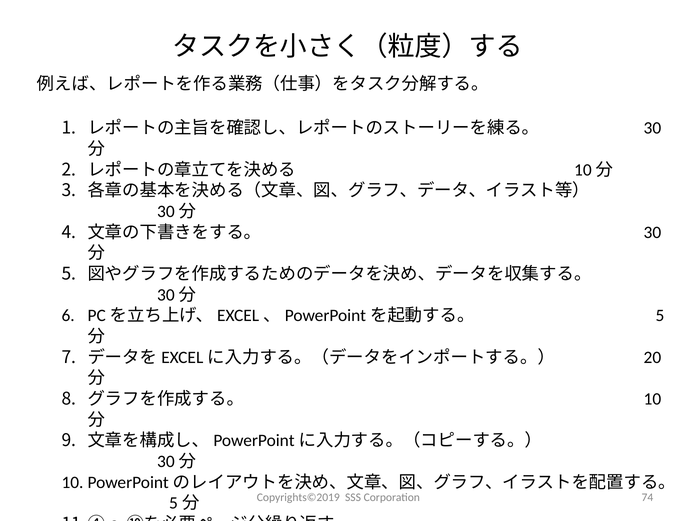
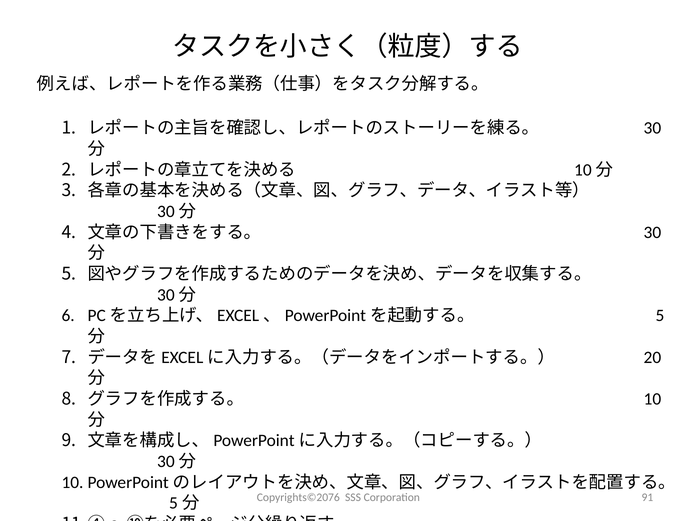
Copyrights©2019: Copyrights©2019 -> Copyrights©2076
74: 74 -> 91
